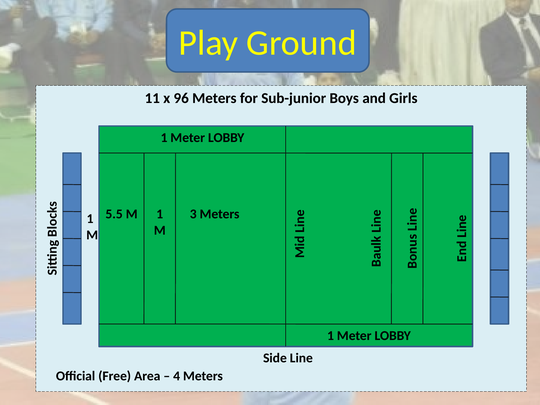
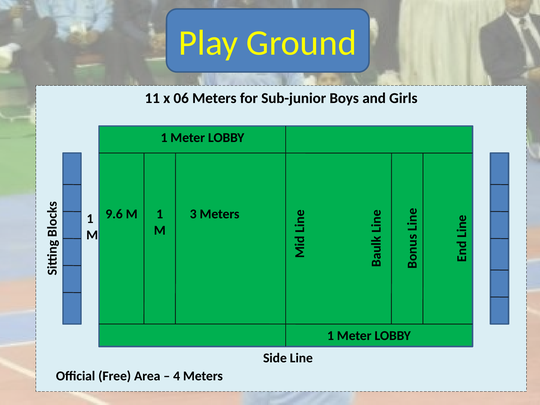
96: 96 -> 06
5.5: 5.5 -> 9.6
